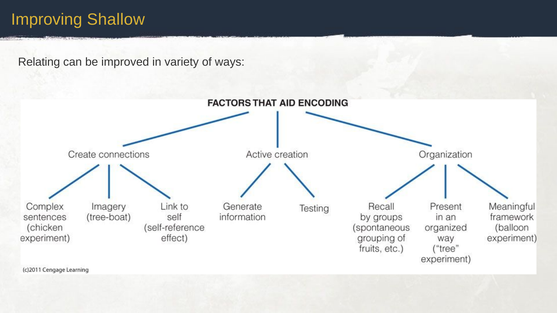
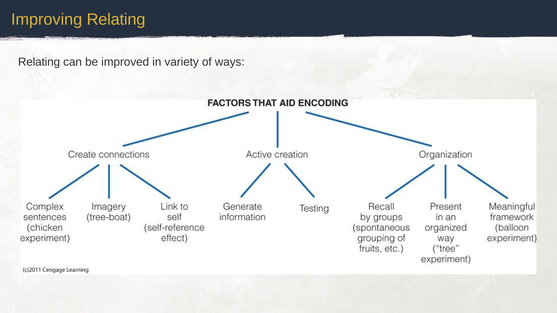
Improving Shallow: Shallow -> Relating
